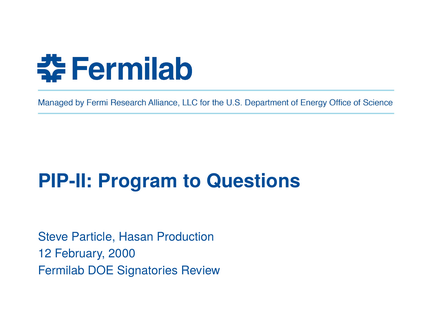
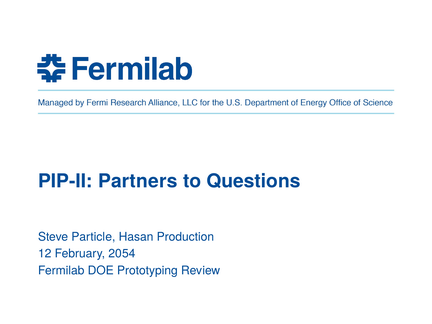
Program: Program -> Partners
2000: 2000 -> 2054
Signatories: Signatories -> Prototyping
